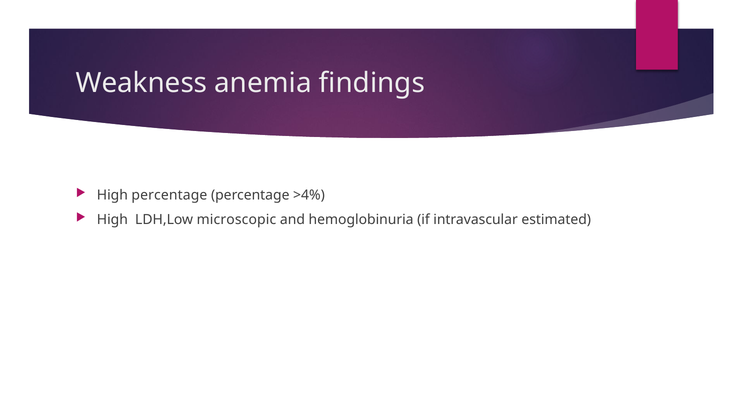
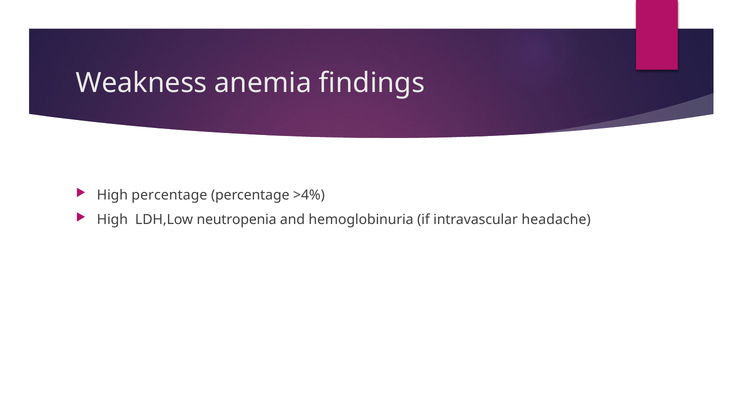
microscopic: microscopic -> neutropenia
estimated: estimated -> headache
